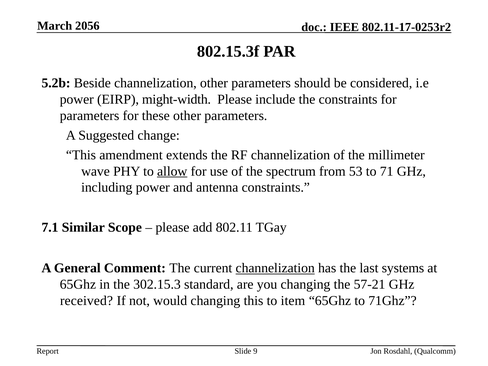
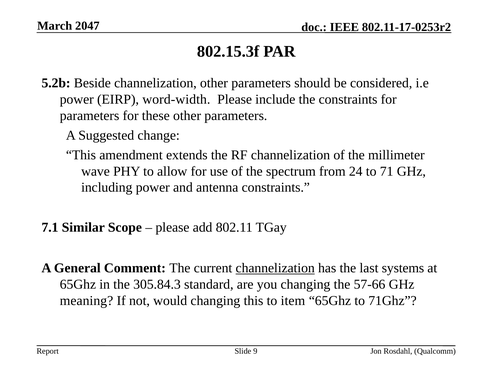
2056: 2056 -> 2047
might-width: might-width -> word-width
allow underline: present -> none
53: 53 -> 24
302.15.3: 302.15.3 -> 305.84.3
57-21: 57-21 -> 57-66
received: received -> meaning
